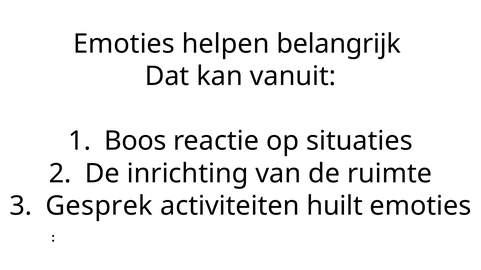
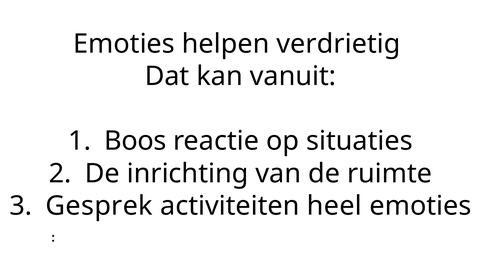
belangrijk: belangrijk -> verdrietig
huilt: huilt -> heel
